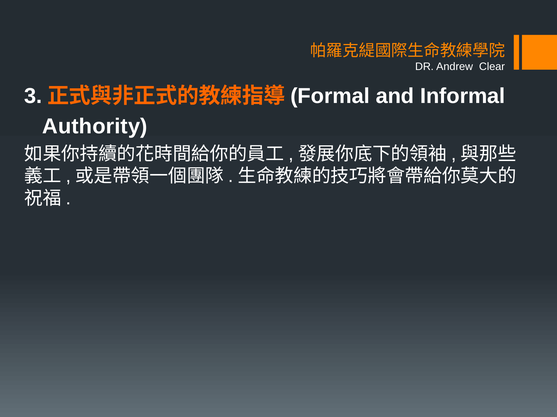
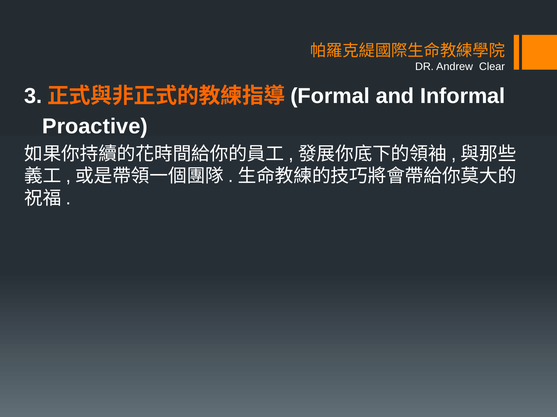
Authority: Authority -> Proactive
